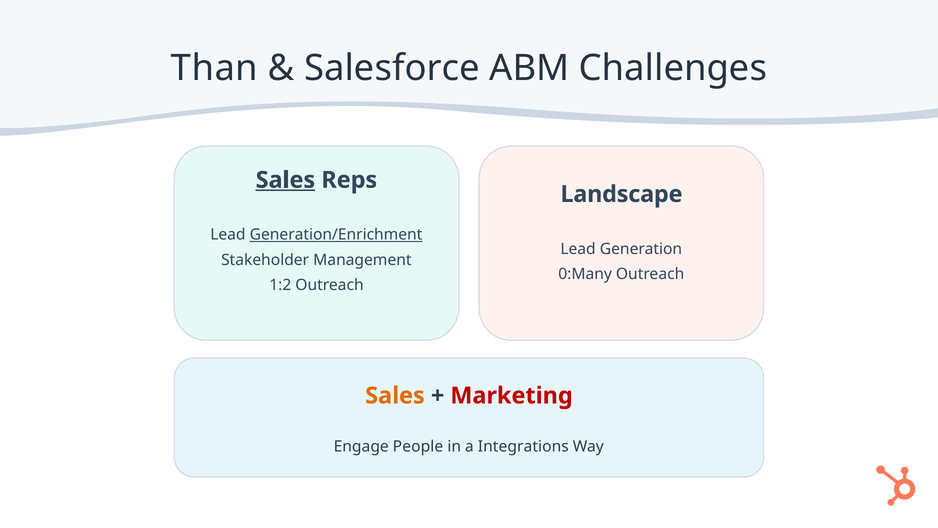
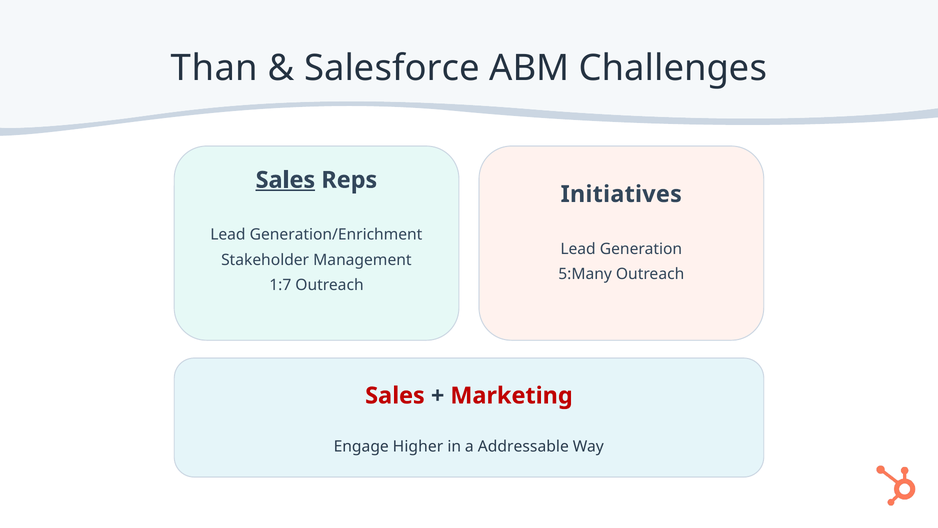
Landscape: Landscape -> Initiatives
Generation/Enrichment underline: present -> none
0:Many: 0:Many -> 5:Many
1:2: 1:2 -> 1:7
Sales at (395, 395) colour: orange -> red
People: People -> Higher
Integrations: Integrations -> Addressable
